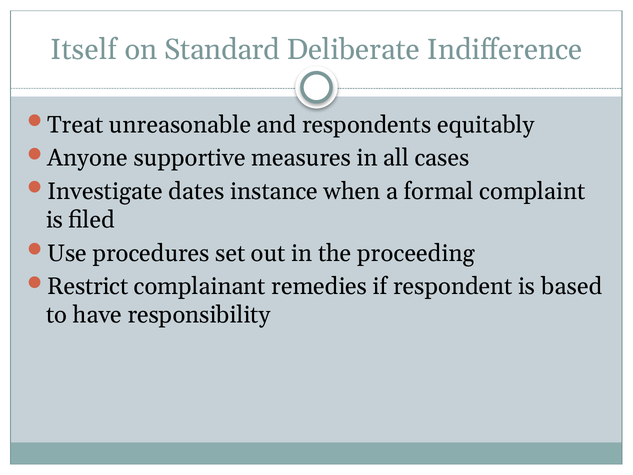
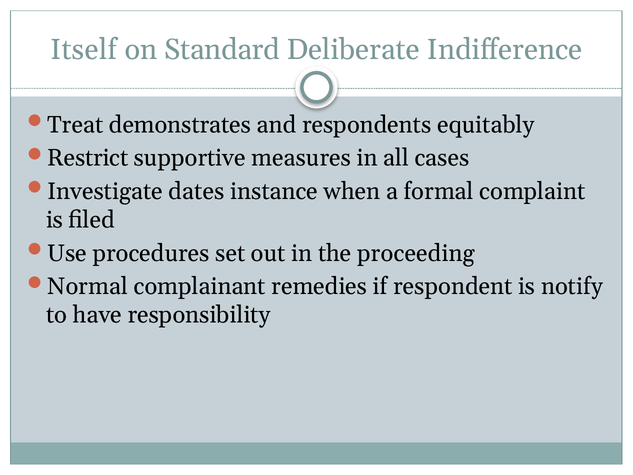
unreasonable: unreasonable -> demonstrates
Anyone: Anyone -> Restrict
Restrict: Restrict -> Normal
based: based -> notify
